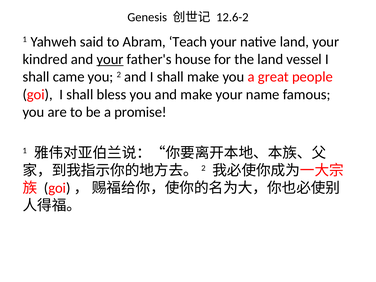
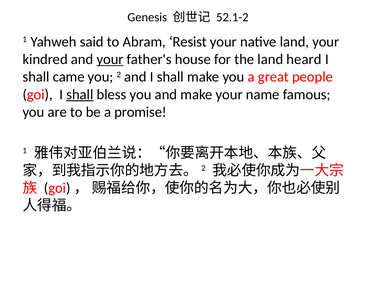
12.6-2: 12.6-2 -> 52.1-2
Teach: Teach -> Resist
vessel: vessel -> heard
shall at (80, 94) underline: none -> present
